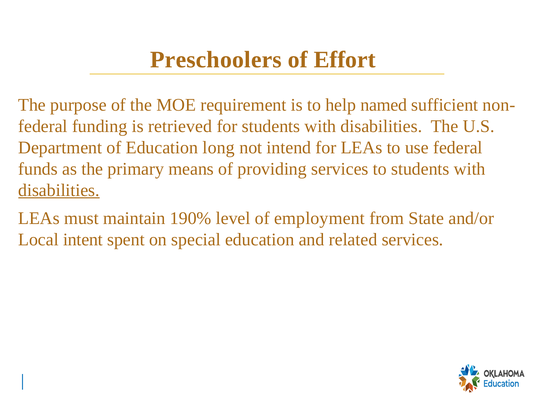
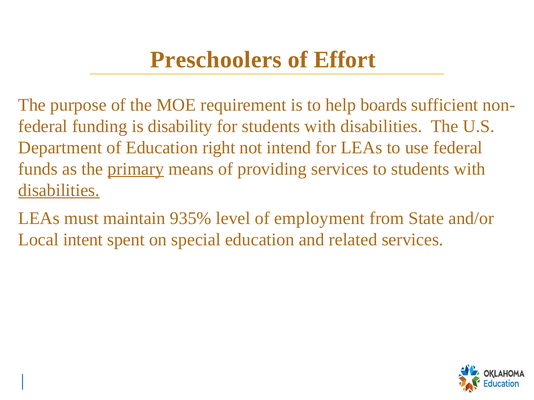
named: named -> boards
retrieved: retrieved -> disability
long: long -> right
primary underline: none -> present
190%: 190% -> 935%
